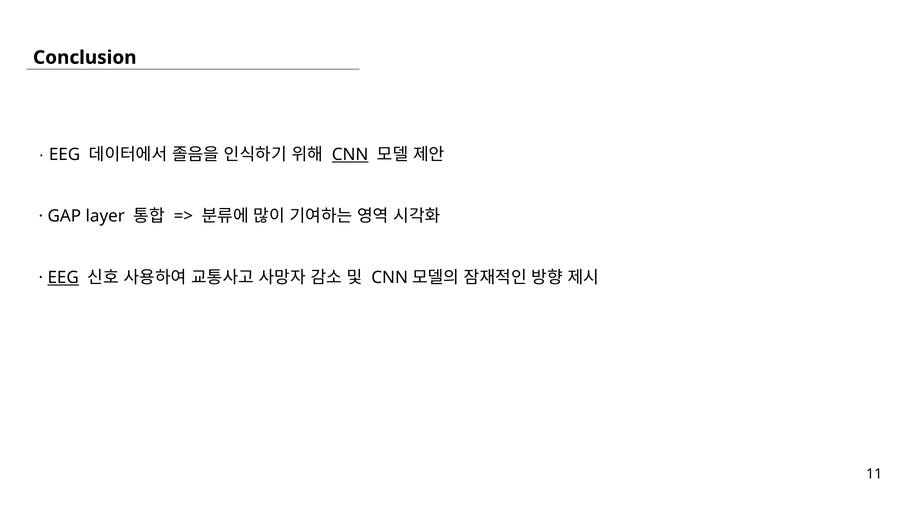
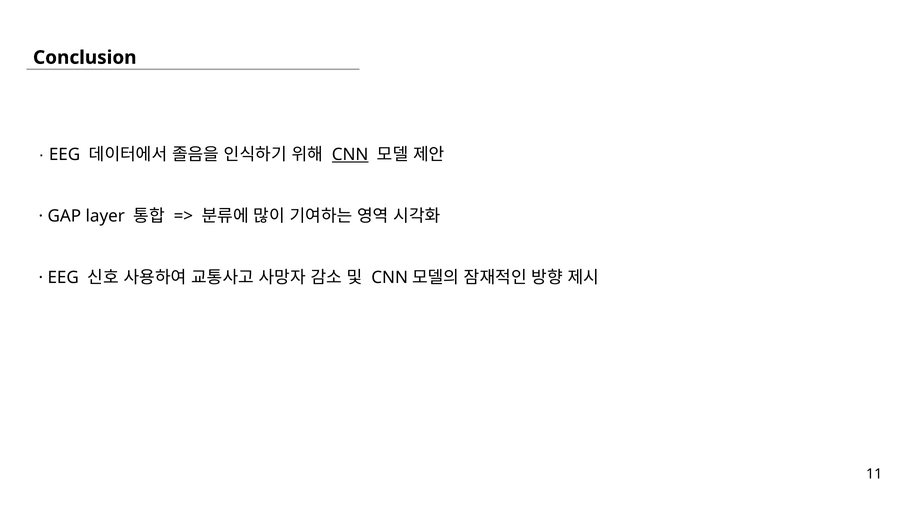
EEG at (63, 277) underline: present -> none
